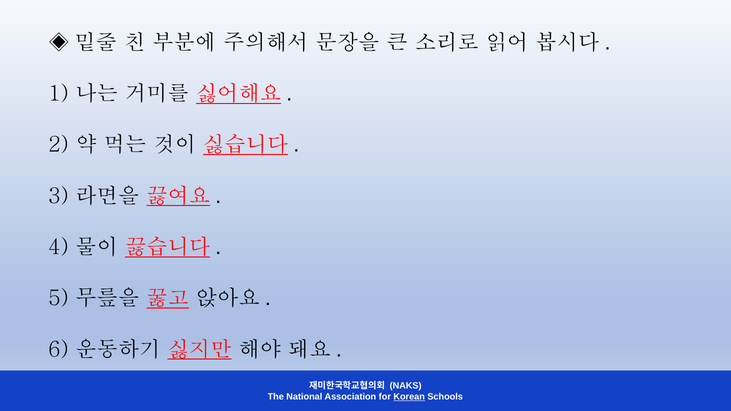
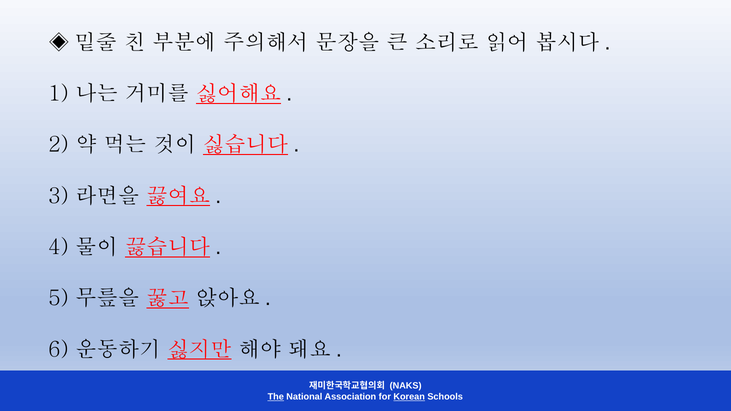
The underline: none -> present
